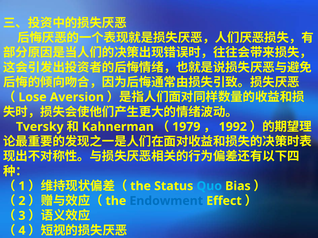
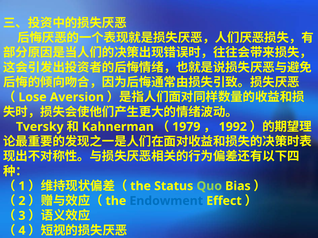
Quo colour: light blue -> light green
